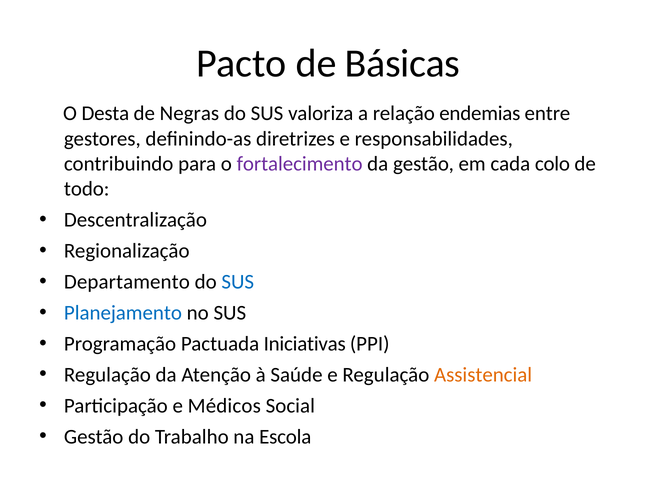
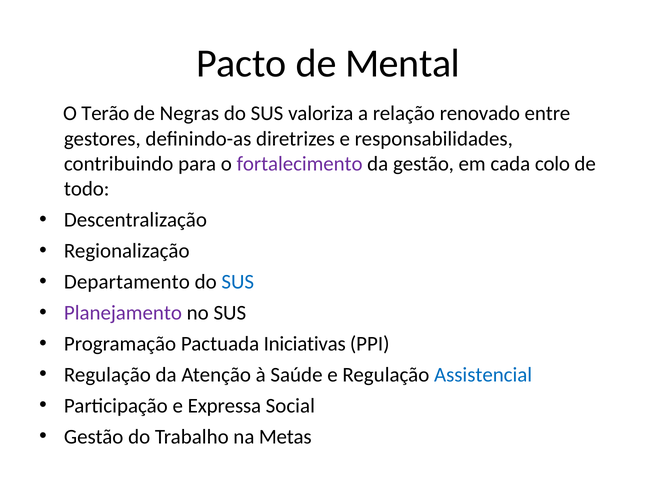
Básicas: Básicas -> Mental
Desta: Desta -> Terão
endemias: endemias -> renovado
Planejamento colour: blue -> purple
Assistencial colour: orange -> blue
Médicos: Médicos -> Expressa
Escola: Escola -> Metas
